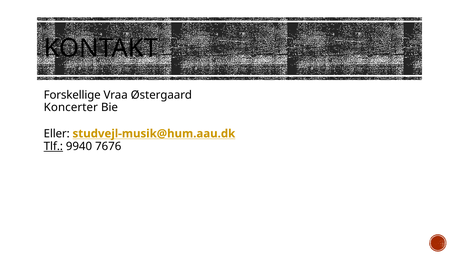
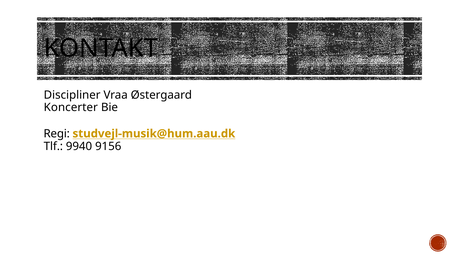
Forskellige: Forskellige -> Discipliner
Eller: Eller -> Regi
Tlf underline: present -> none
7676: 7676 -> 9156
